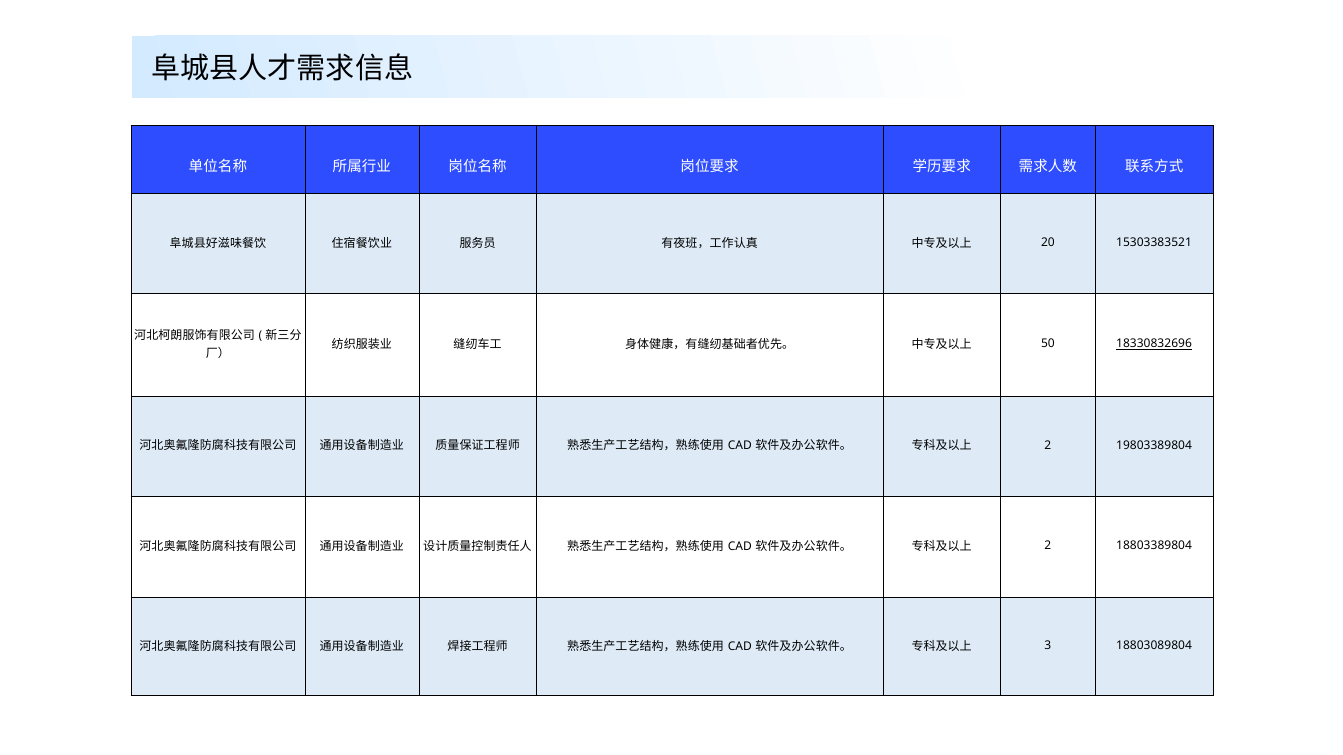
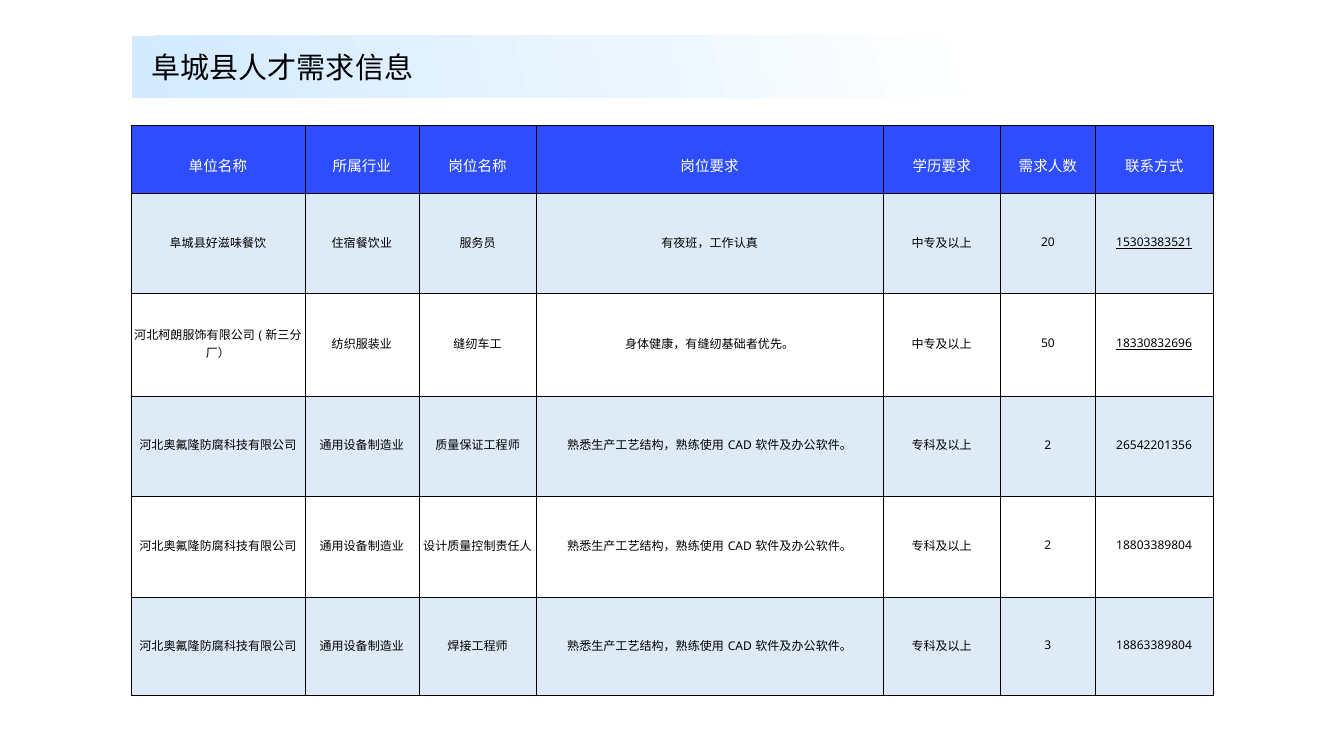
15303383521 underline: none -> present
19803389804: 19803389804 -> 26542201356
18803089804: 18803089804 -> 18863389804
